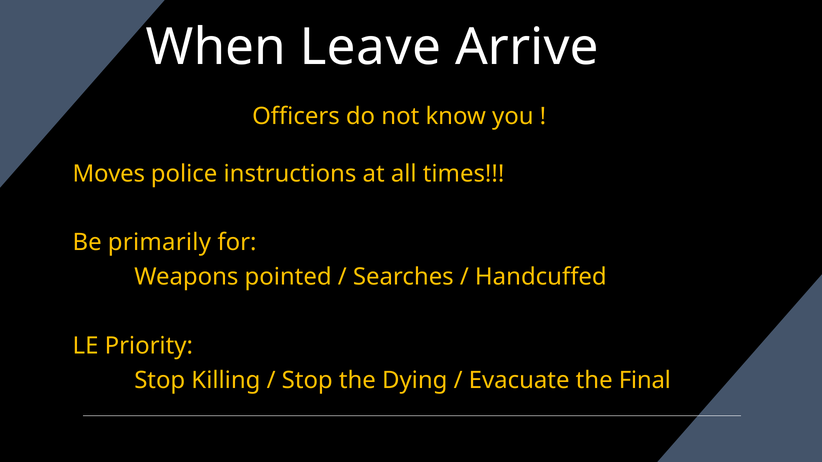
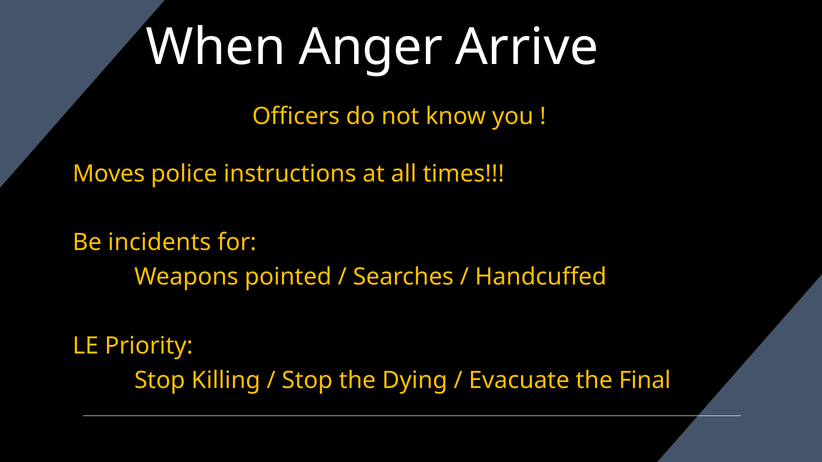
Leave: Leave -> Anger
primarily: primarily -> incidents
